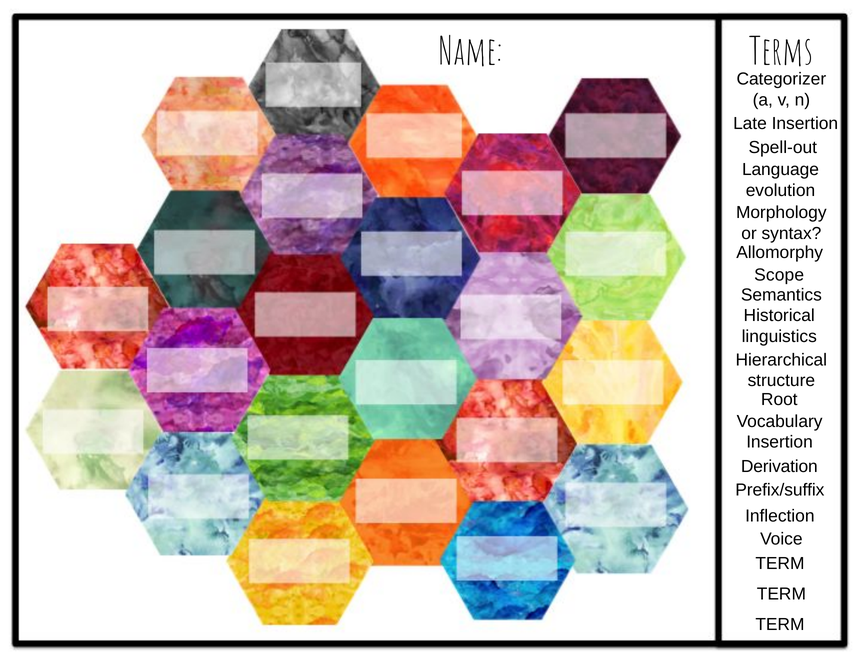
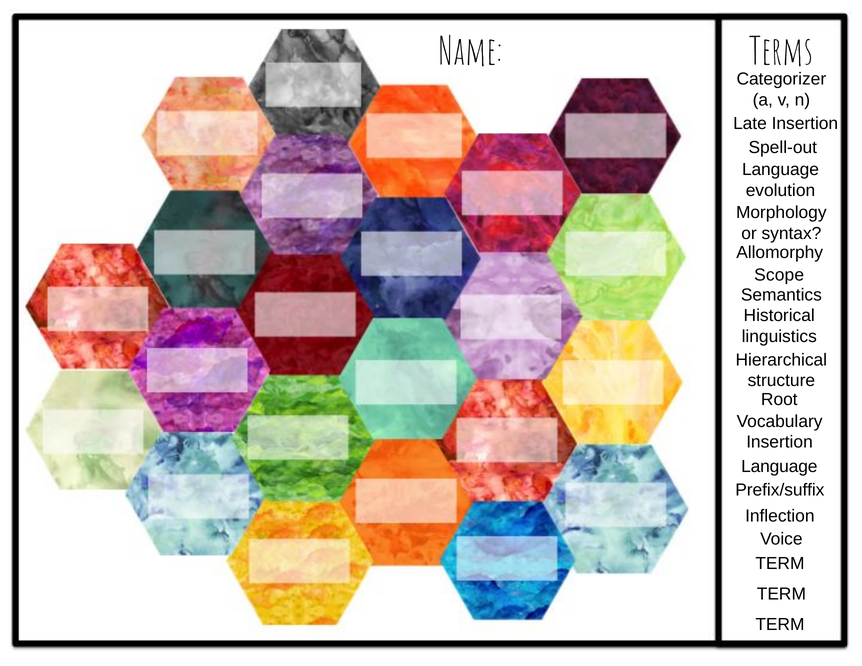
Derivation at (779, 467): Derivation -> Language
